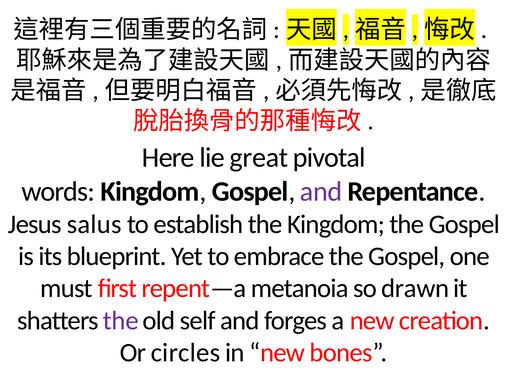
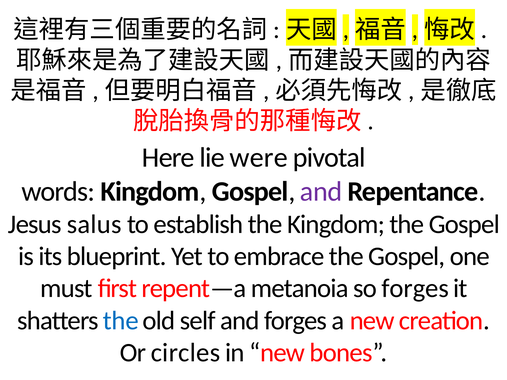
great: great -> were
so drawn: drawn -> forges
the at (121, 321) colour: purple -> blue
